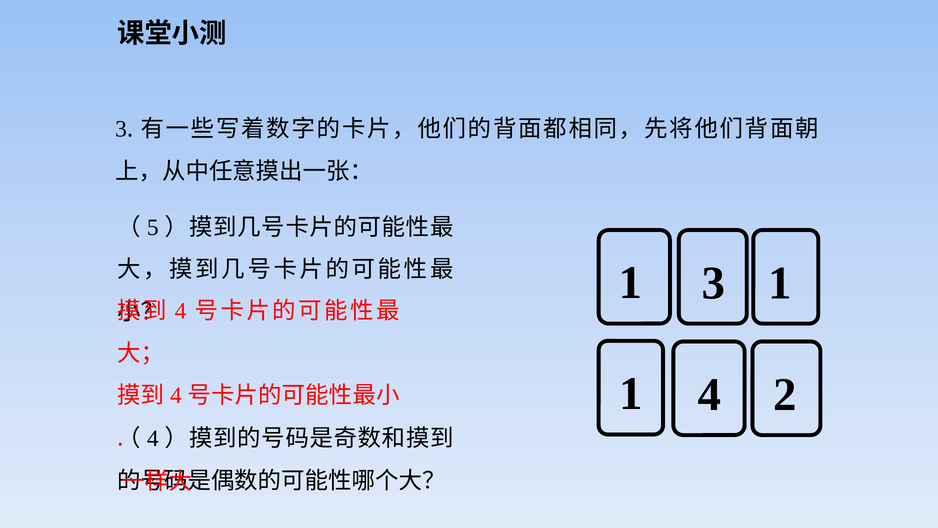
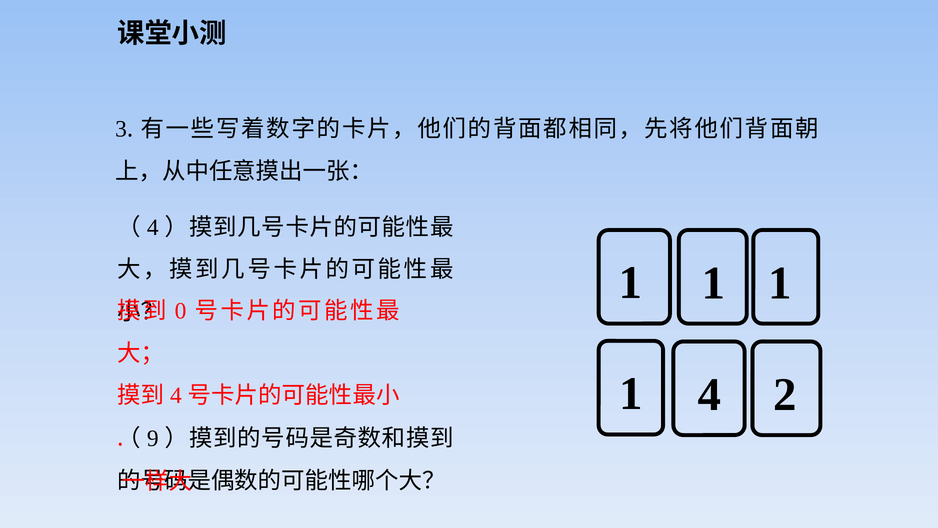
5 at (153, 227): 5 -> 4
3 at (714, 283): 3 -> 1
4 at (181, 311): 4 -> 0
4 at (153, 438): 4 -> 9
